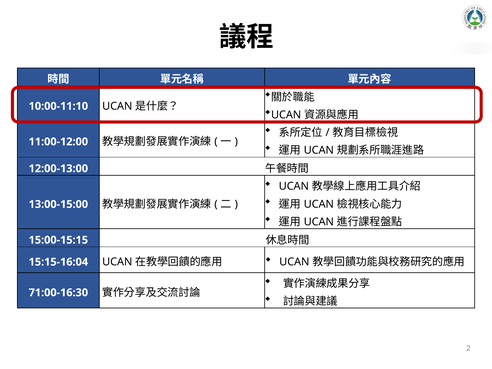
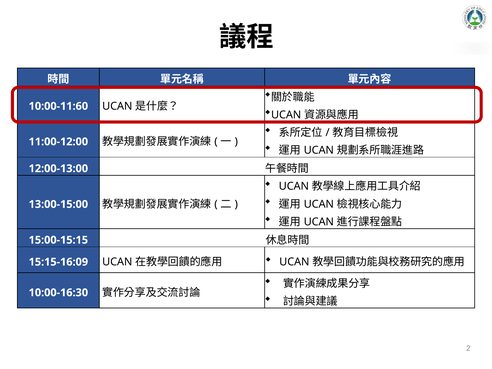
10:00-11:10: 10:00-11:10 -> 10:00-11:60
15:15-16:04: 15:15-16:04 -> 15:15-16:09
71:00-16:30: 71:00-16:30 -> 10:00-16:30
